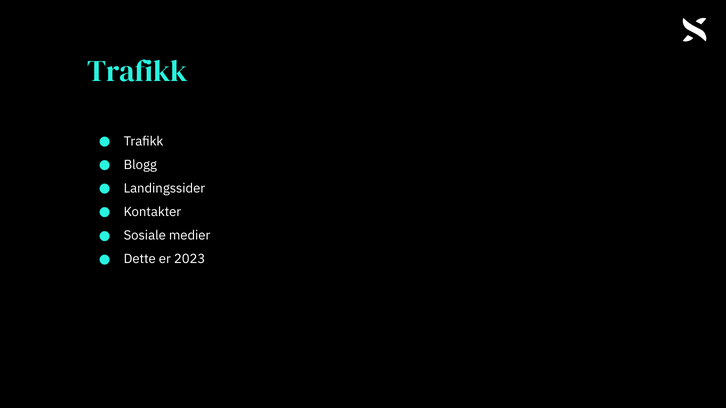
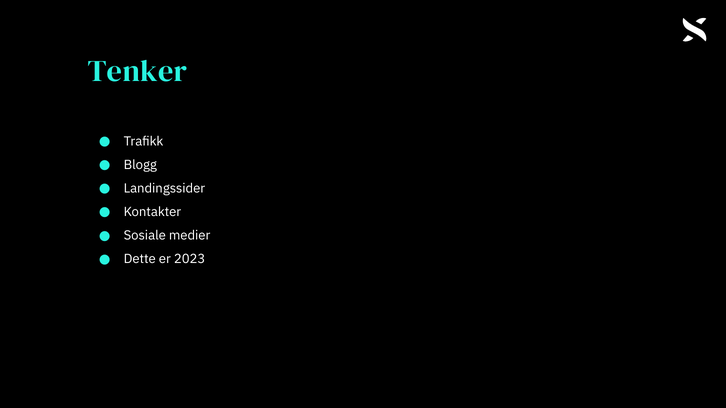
Trafikk at (138, 71): Trafikk -> Tenker
